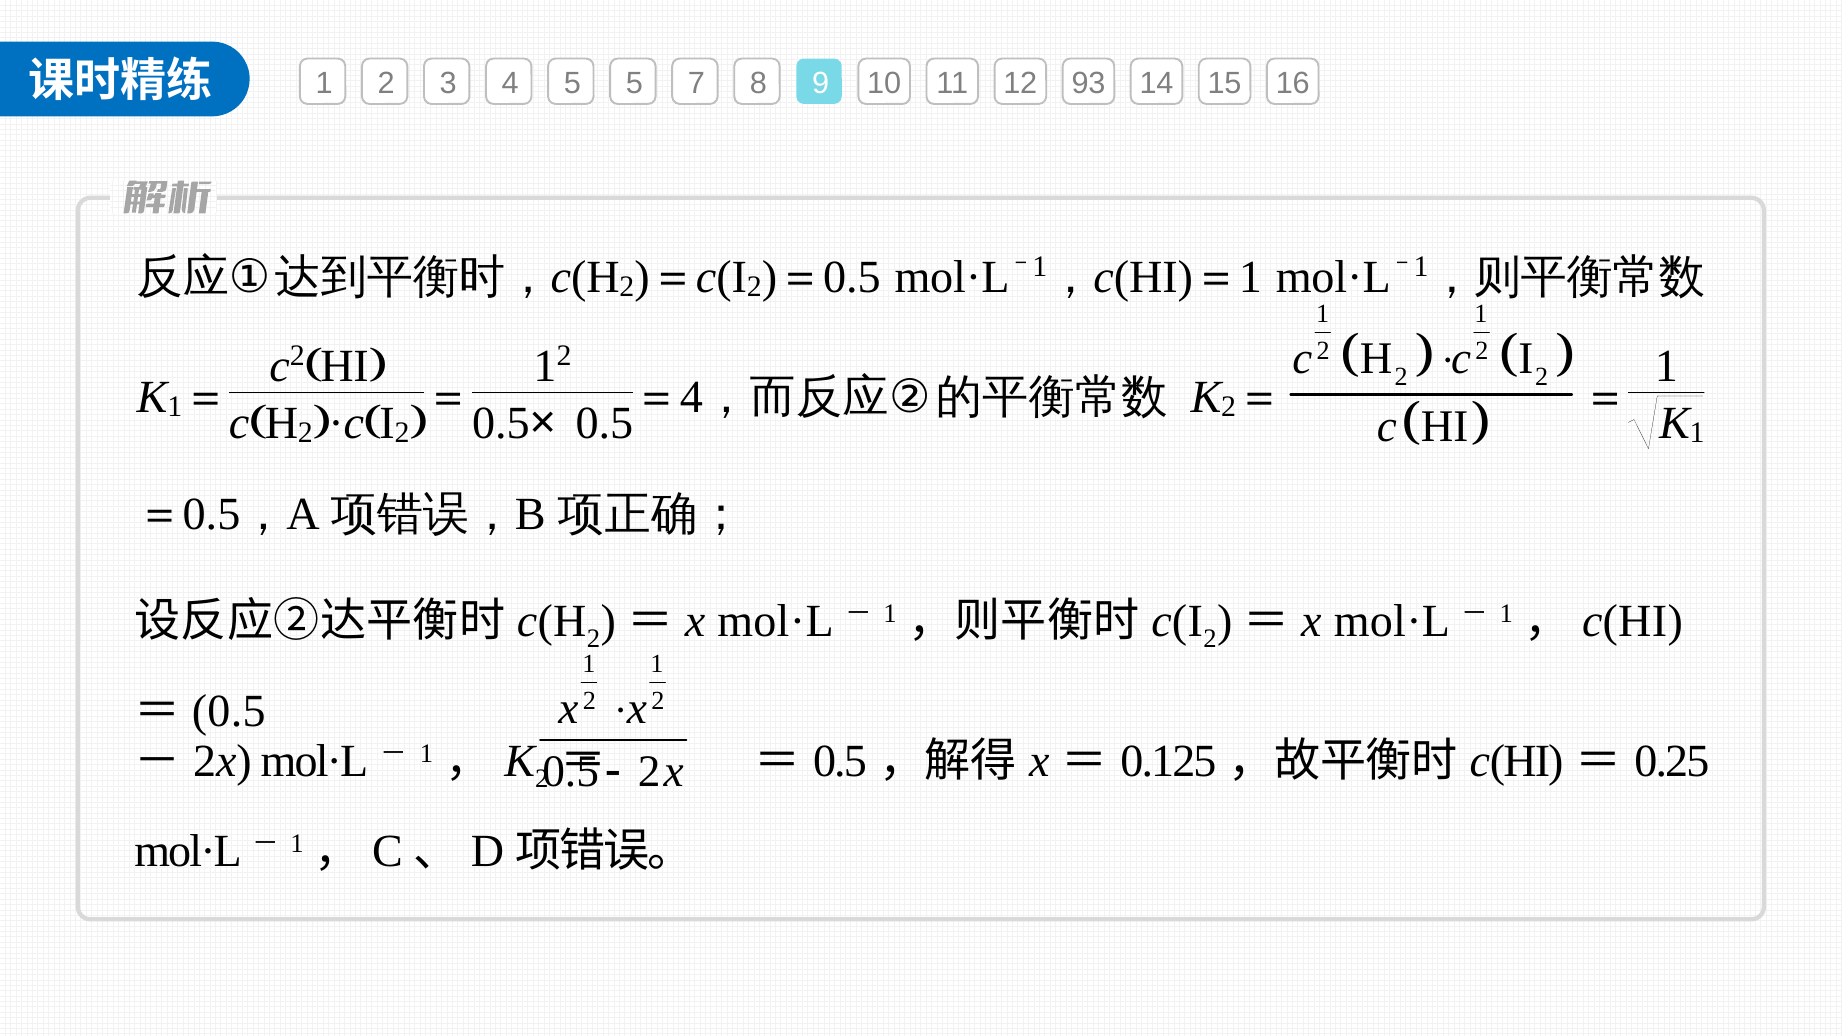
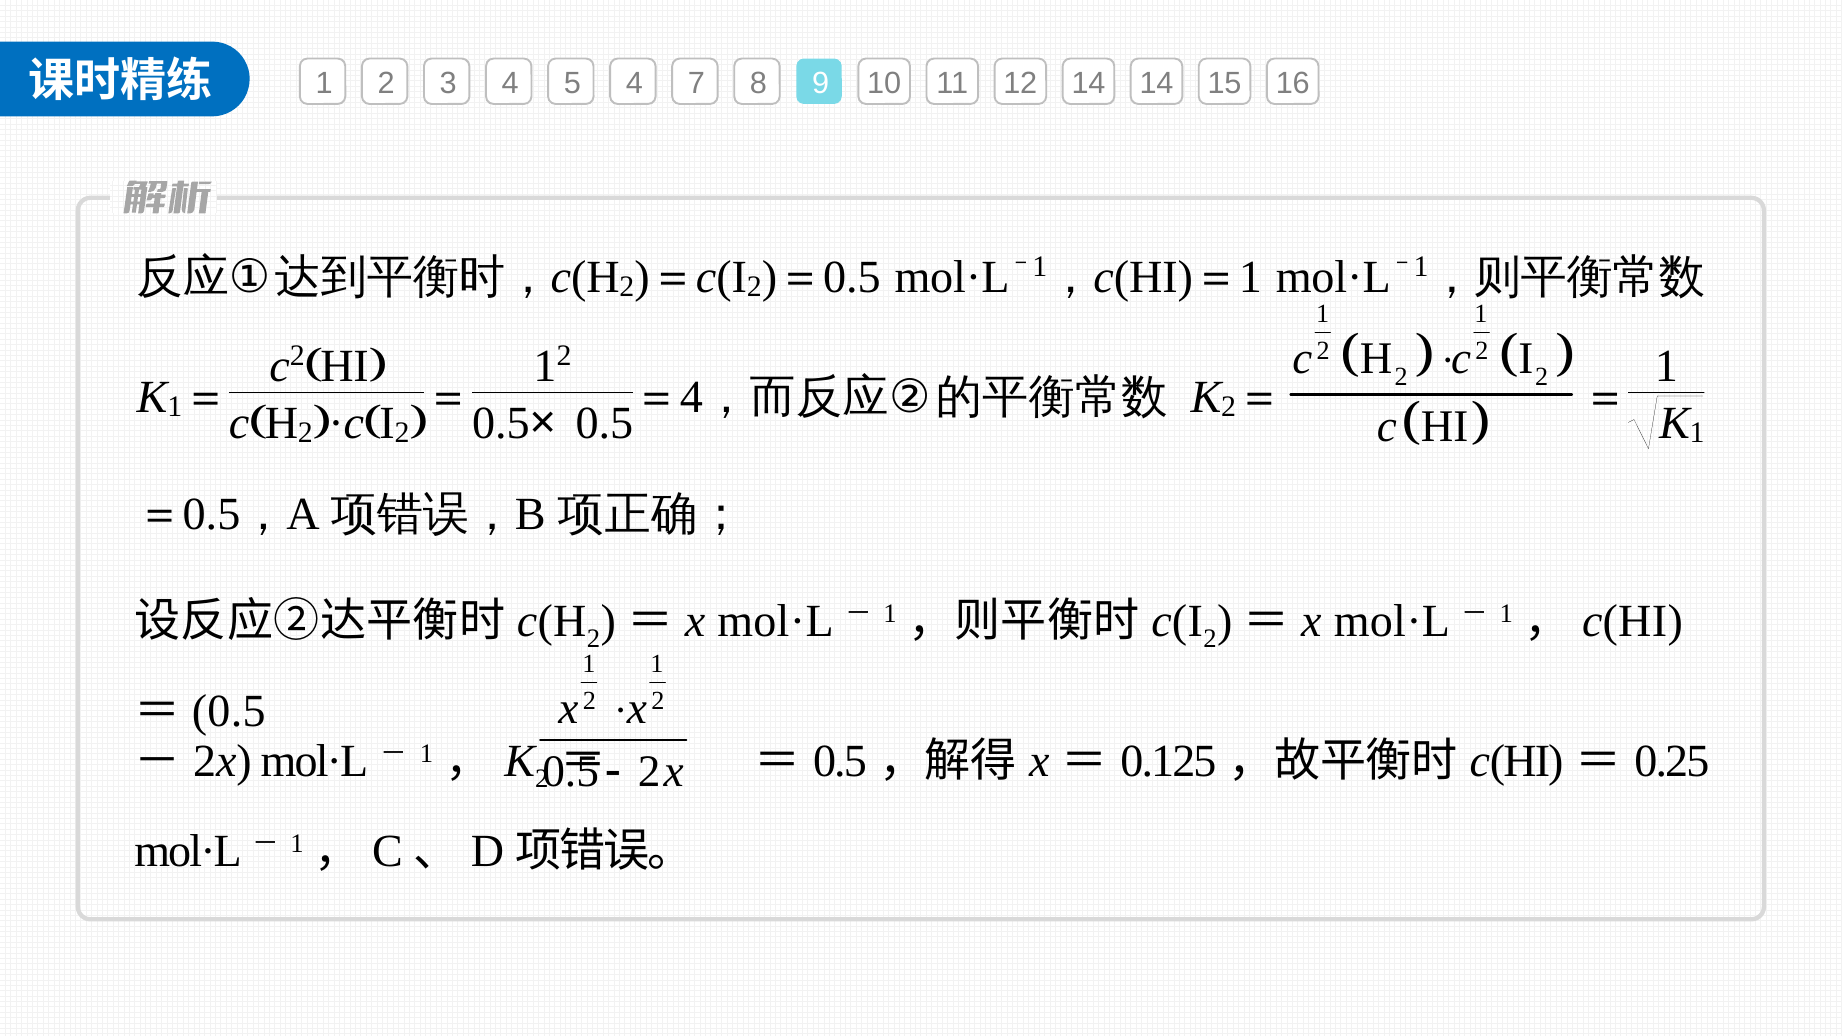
5 5: 5 -> 4
12 93: 93 -> 14
